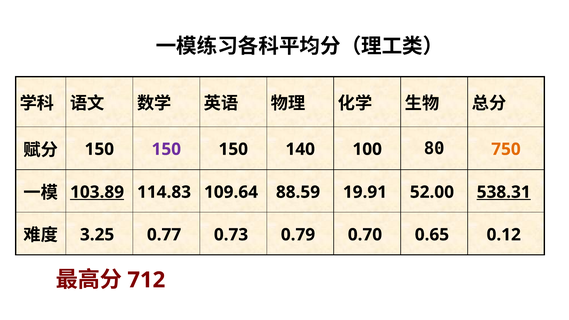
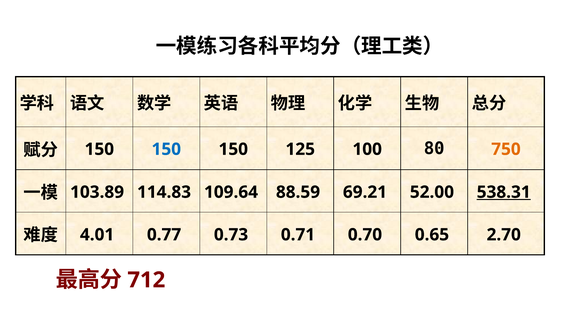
150 at (166, 149) colour: purple -> blue
140: 140 -> 125
103.89 underline: present -> none
19.91: 19.91 -> 69.21
3.25: 3.25 -> 4.01
0.79: 0.79 -> 0.71
0.12: 0.12 -> 2.70
